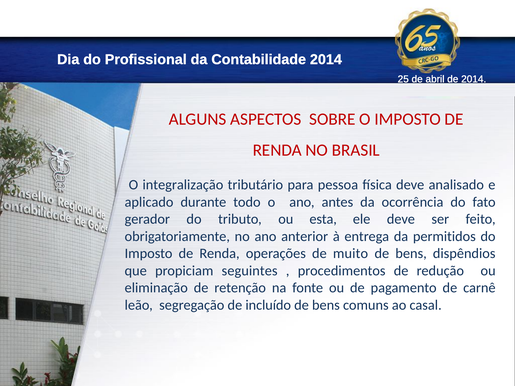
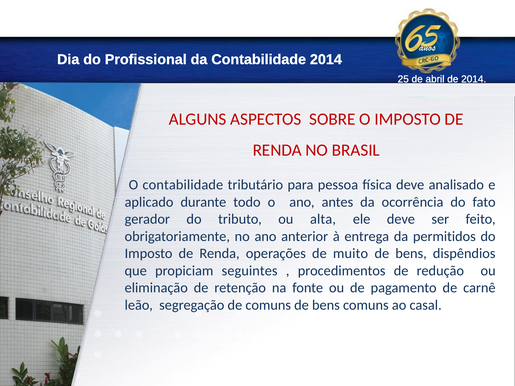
O integralização: integralização -> contabilidade
esta: esta -> alta
de incluído: incluído -> comuns
